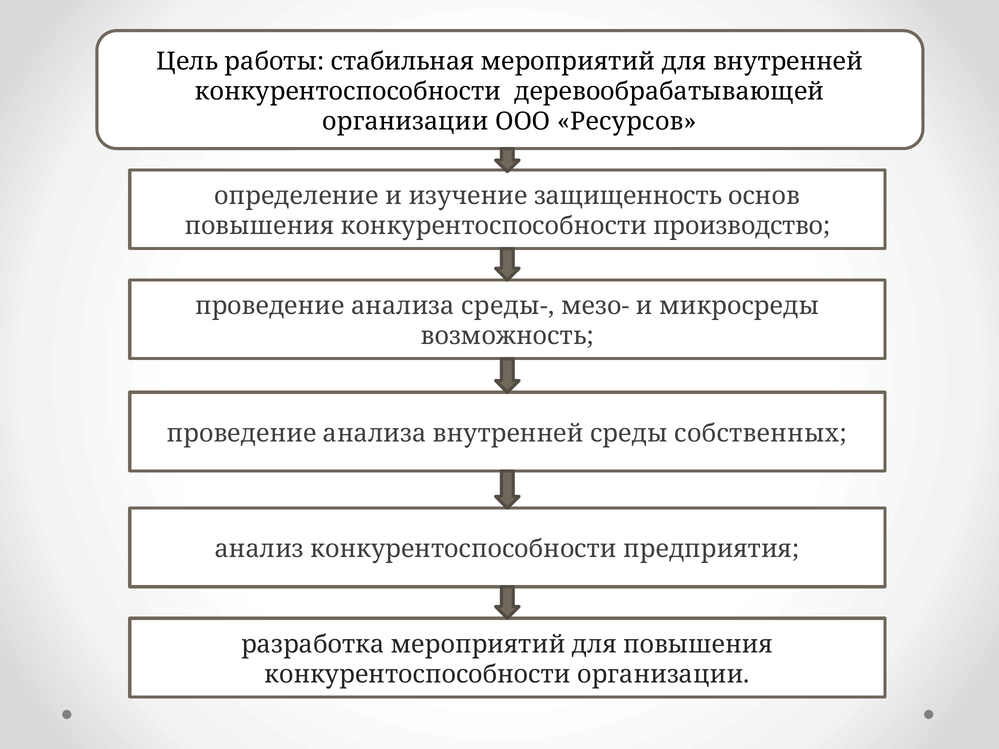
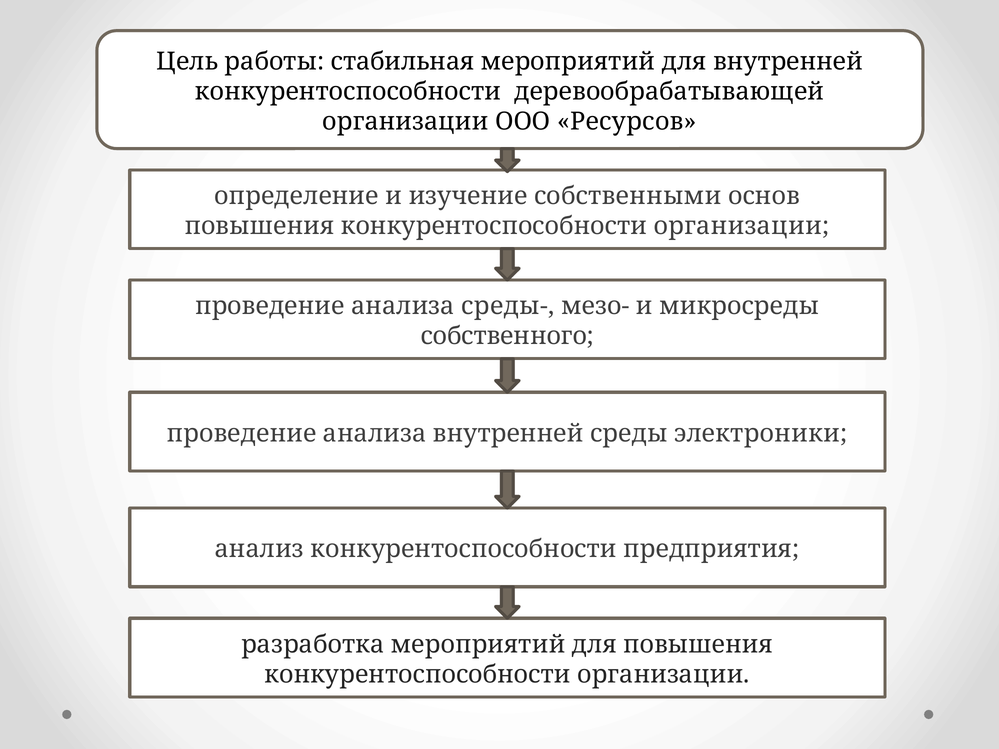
защищенность: защищенность -> собственными
производство at (742, 226): производство -> организации
возможность: возможность -> собственного
собственных: собственных -> электроники
